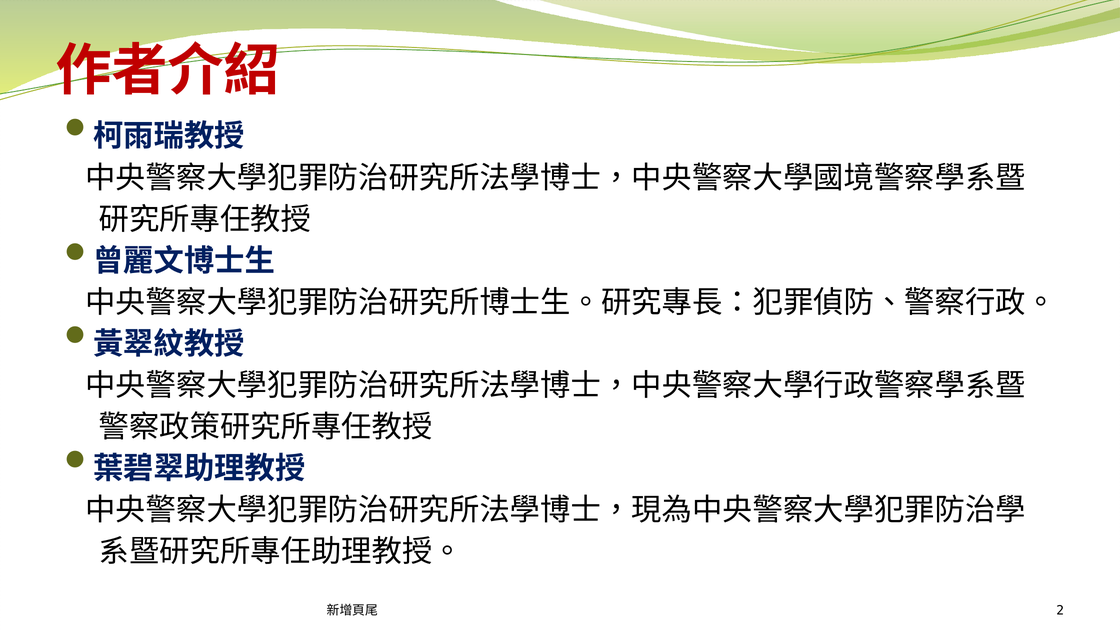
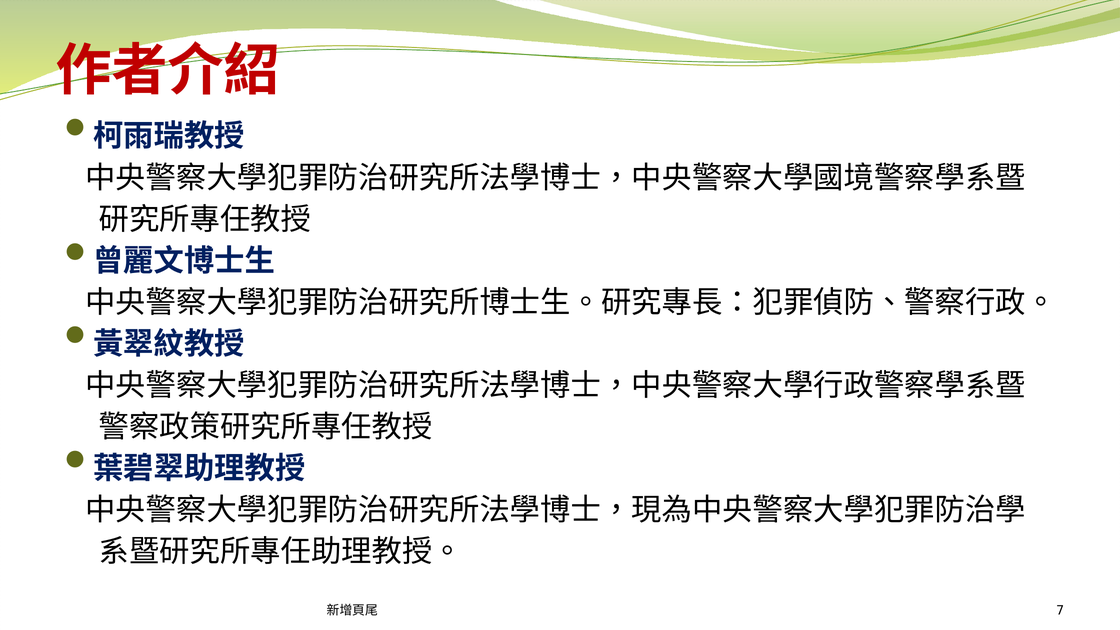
2: 2 -> 7
